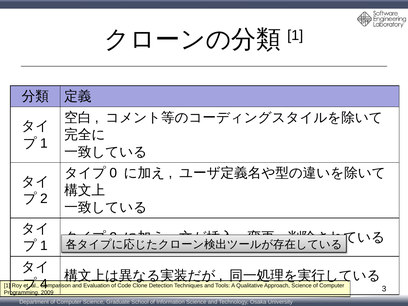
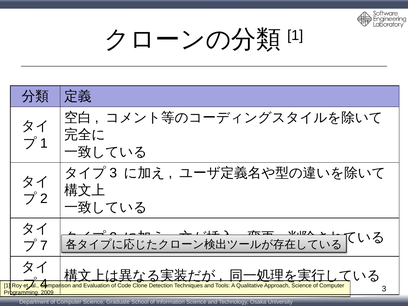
0 at (113, 173): 0 -> 3
1 at (44, 246): 1 -> 7
